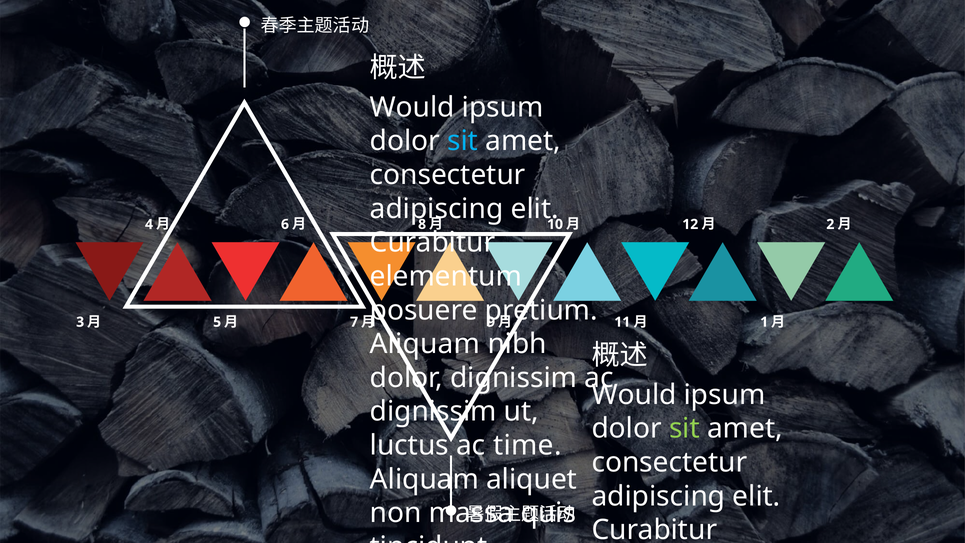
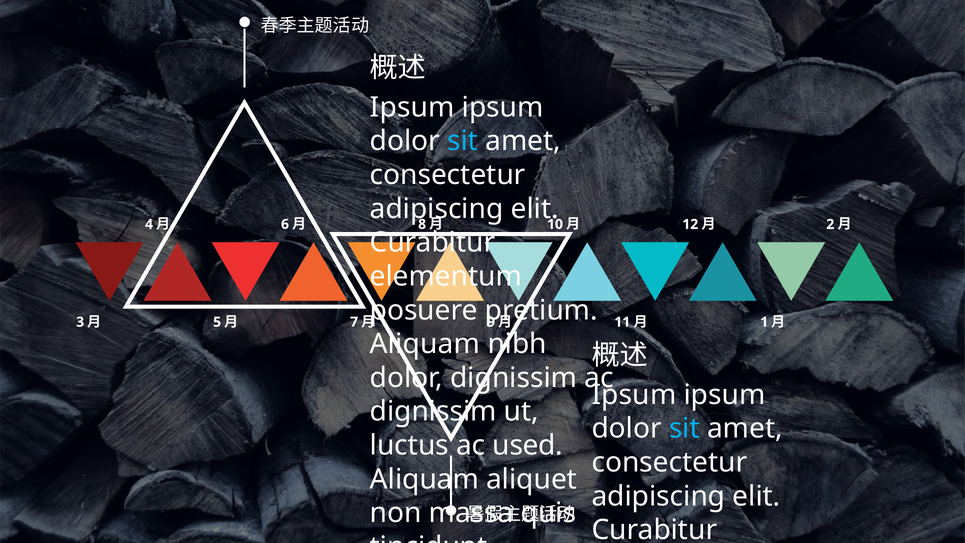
Would at (412, 107): Would -> Ipsum
Would at (634, 395): Would -> Ipsum
sit at (684, 428) colour: light green -> light blue
time: time -> used
